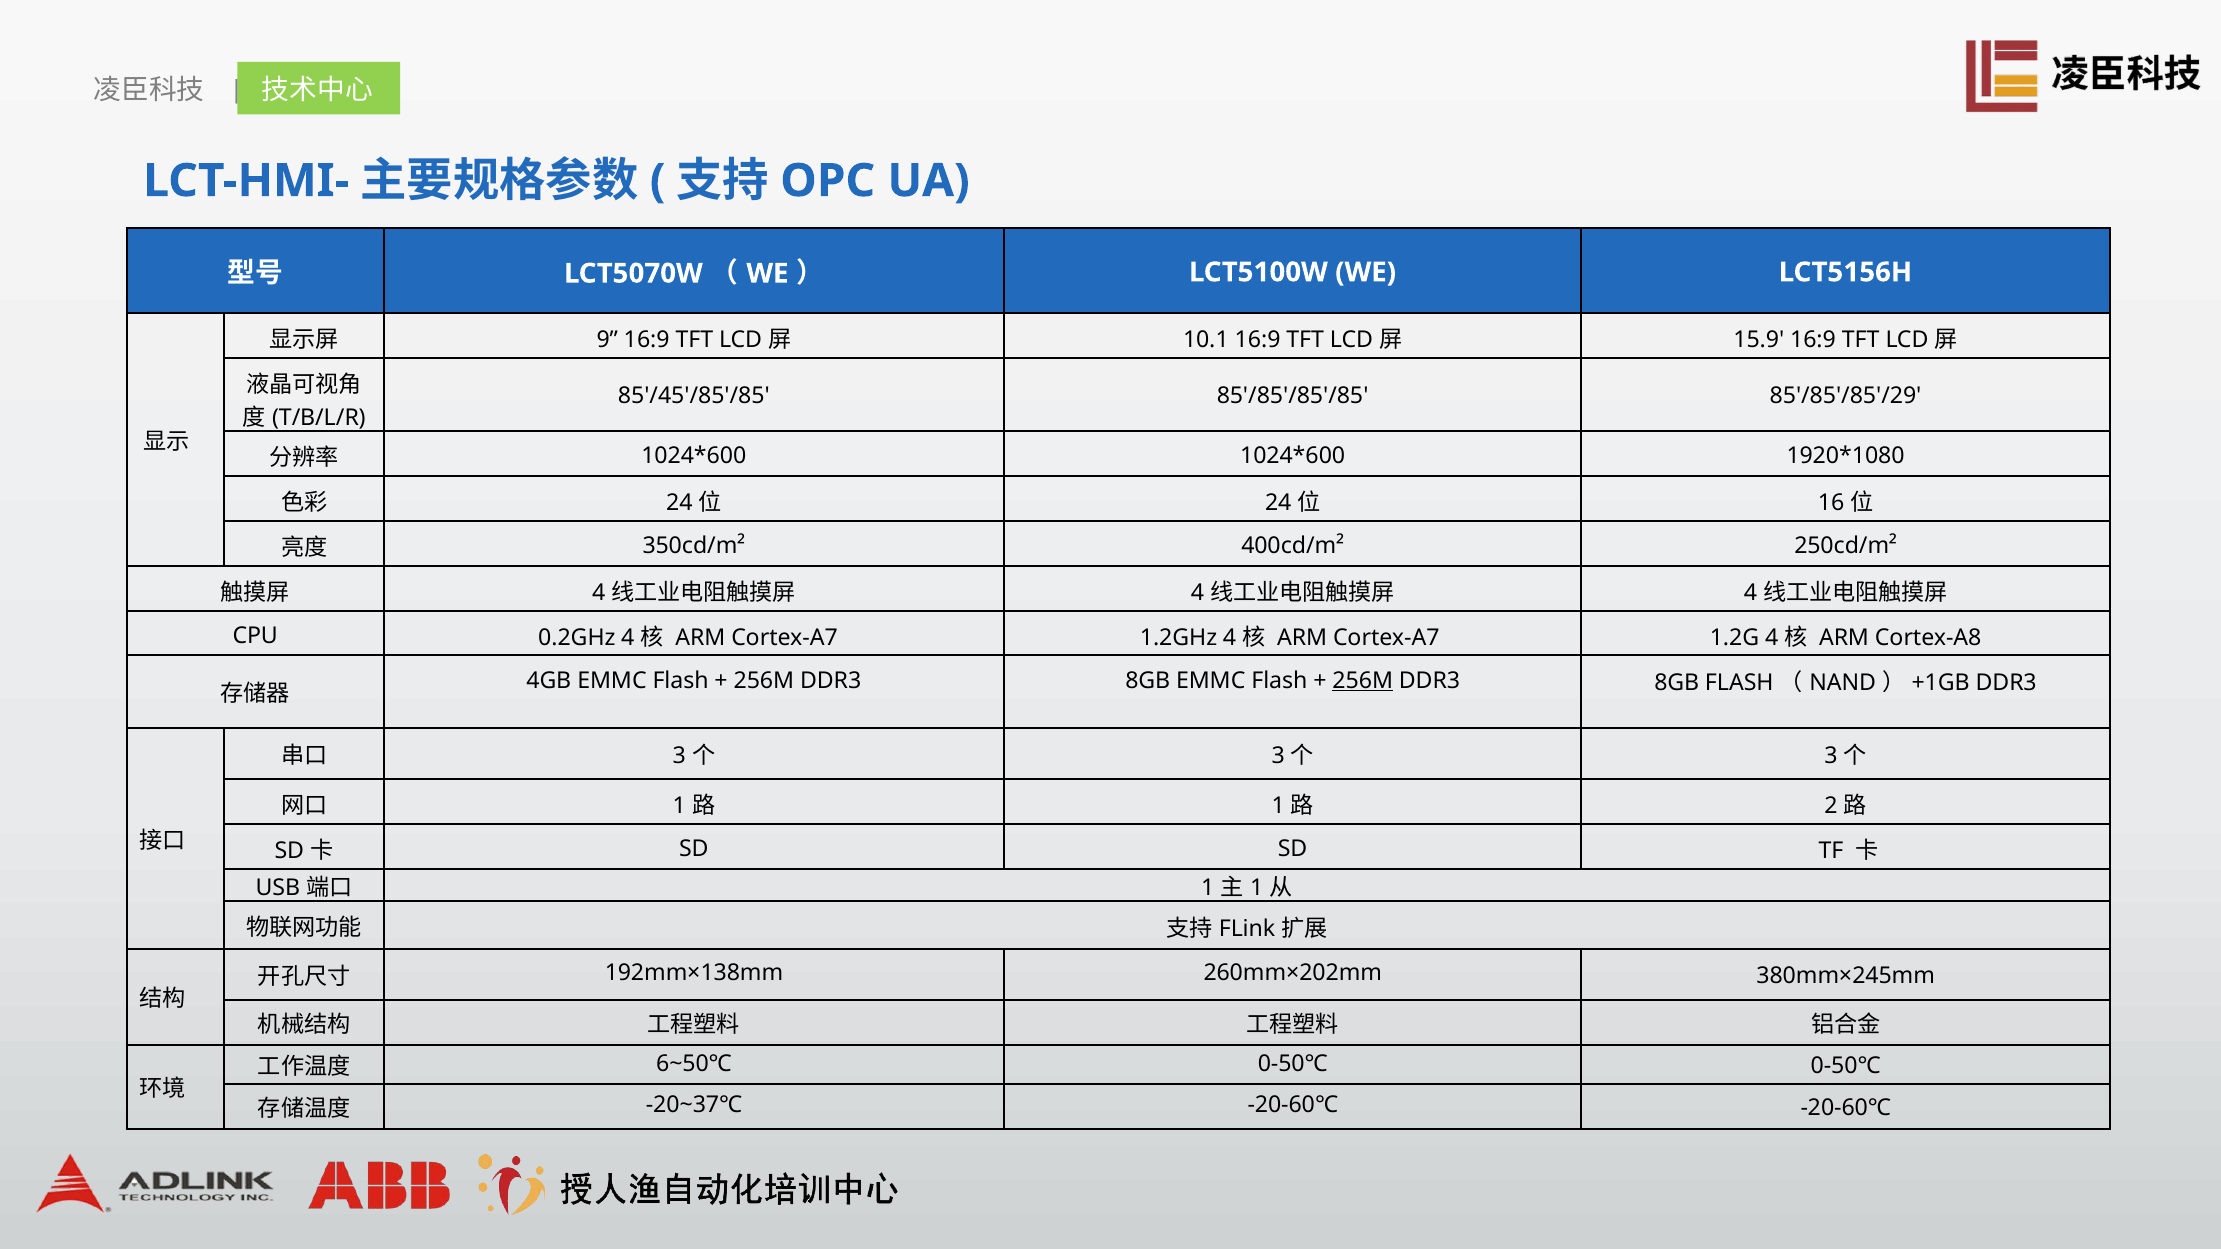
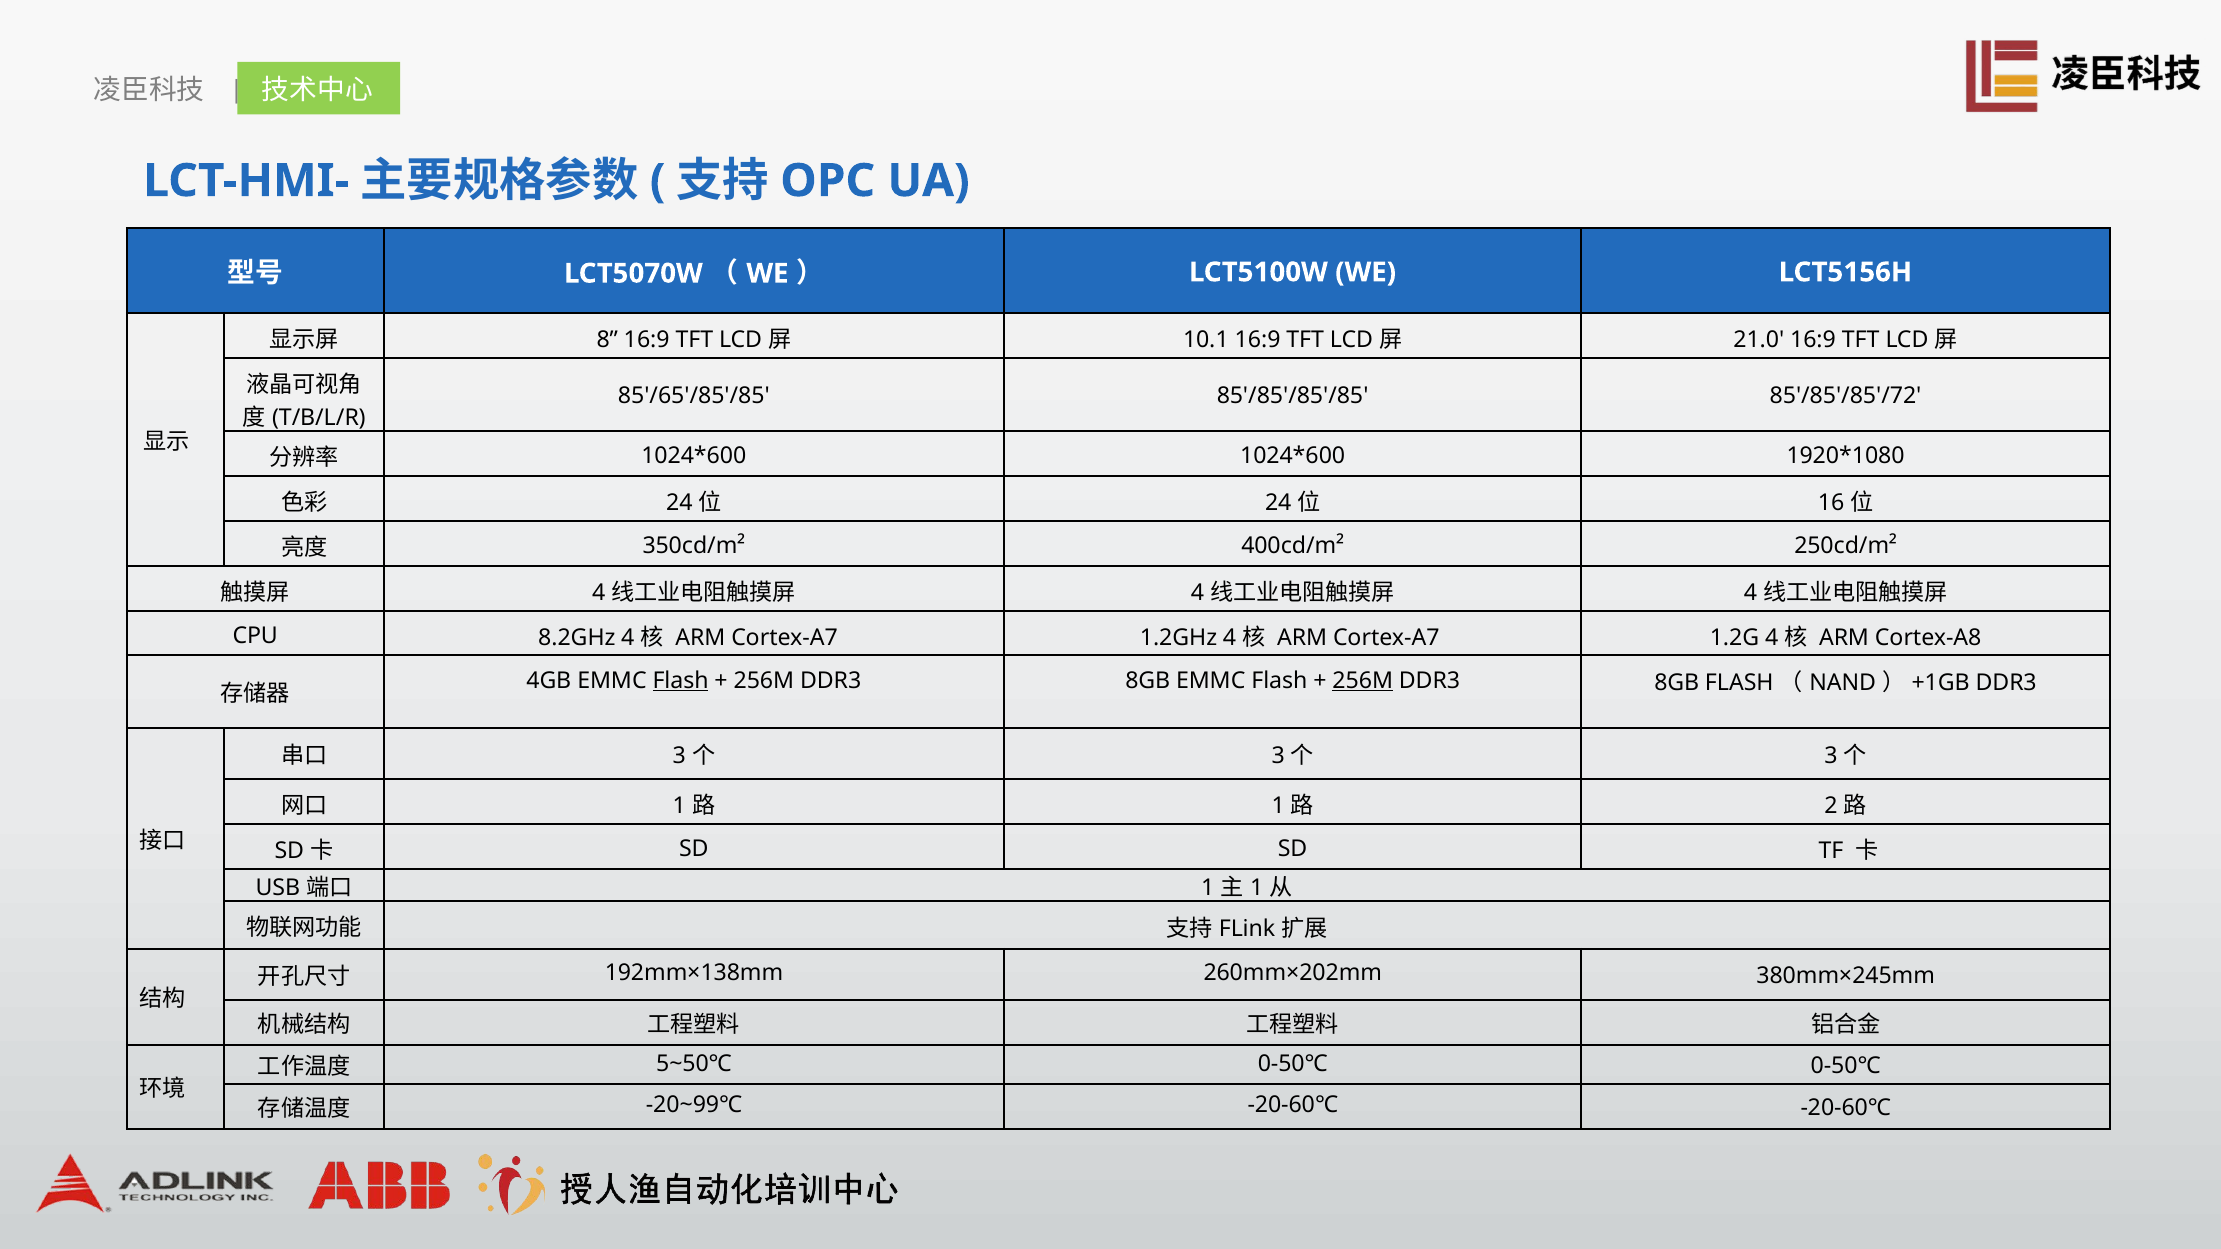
9: 9 -> 8
15.9: 15.9 -> 21.0
85'/45'/85'/85: 85'/45'/85'/85 -> 85'/65'/85'/85
85'/85'/85'/29: 85'/85'/85'/29 -> 85'/85'/85'/72
0.2GHz: 0.2GHz -> 8.2GHz
Flash at (681, 681) underline: none -> present
6~50℃: 6~50℃ -> 5~50℃
-20~37℃: -20~37℃ -> -20~99℃
